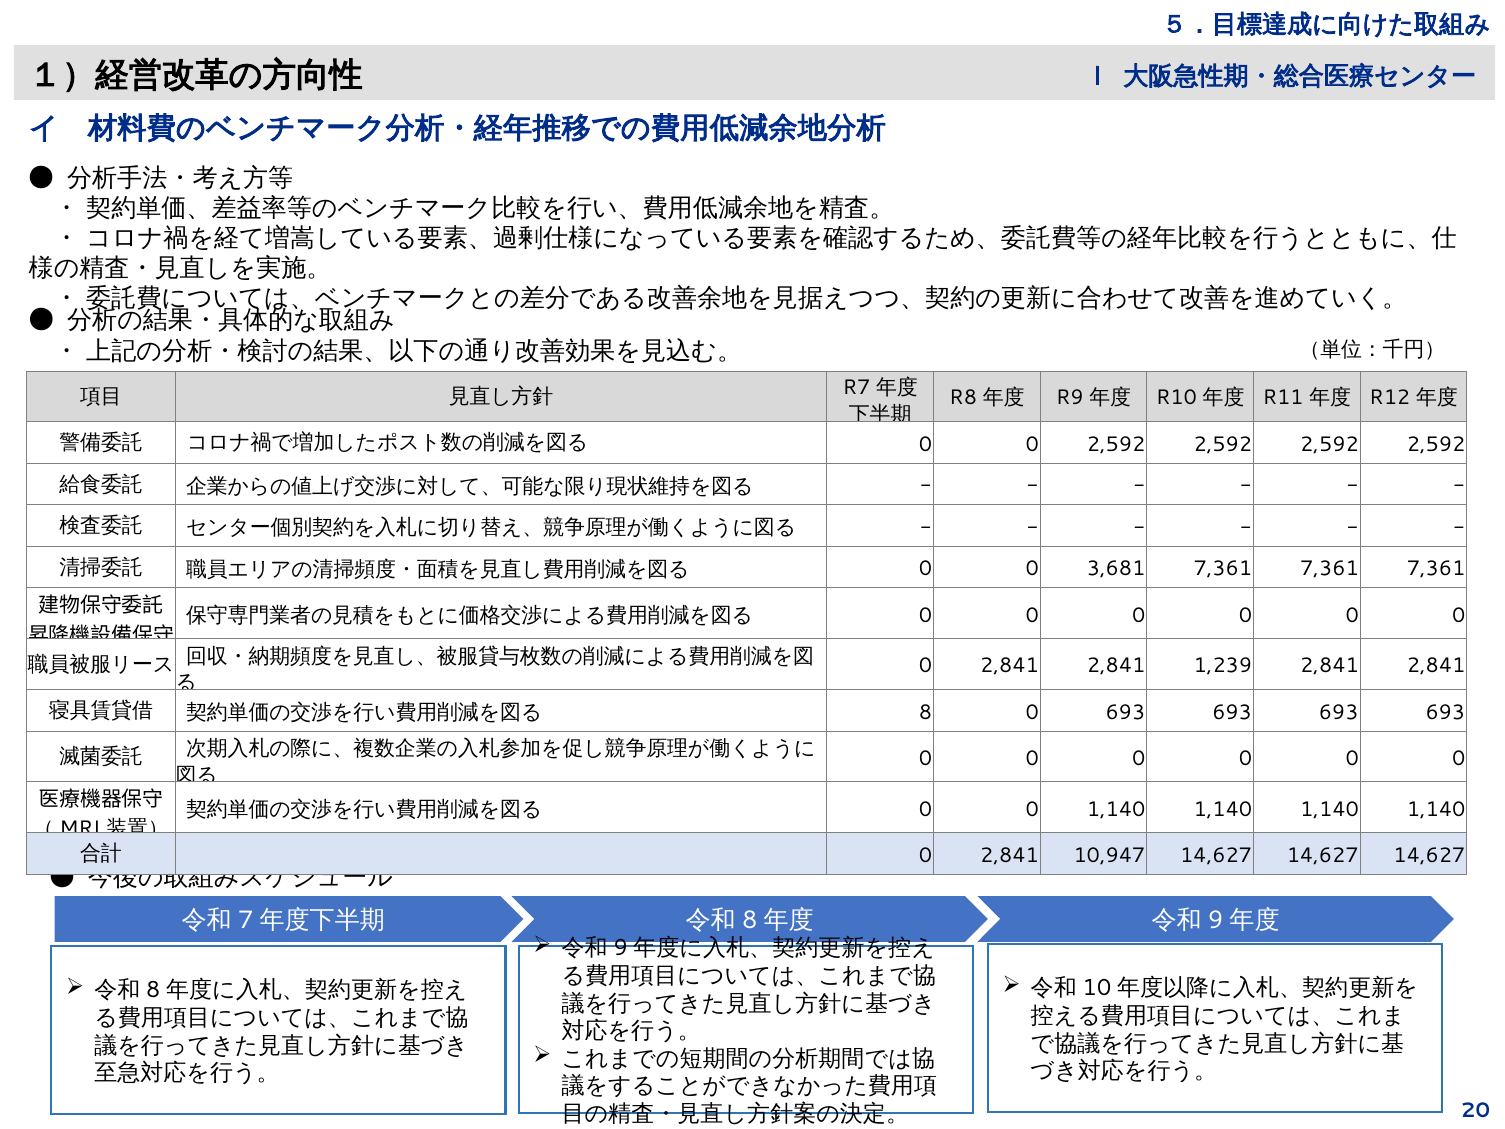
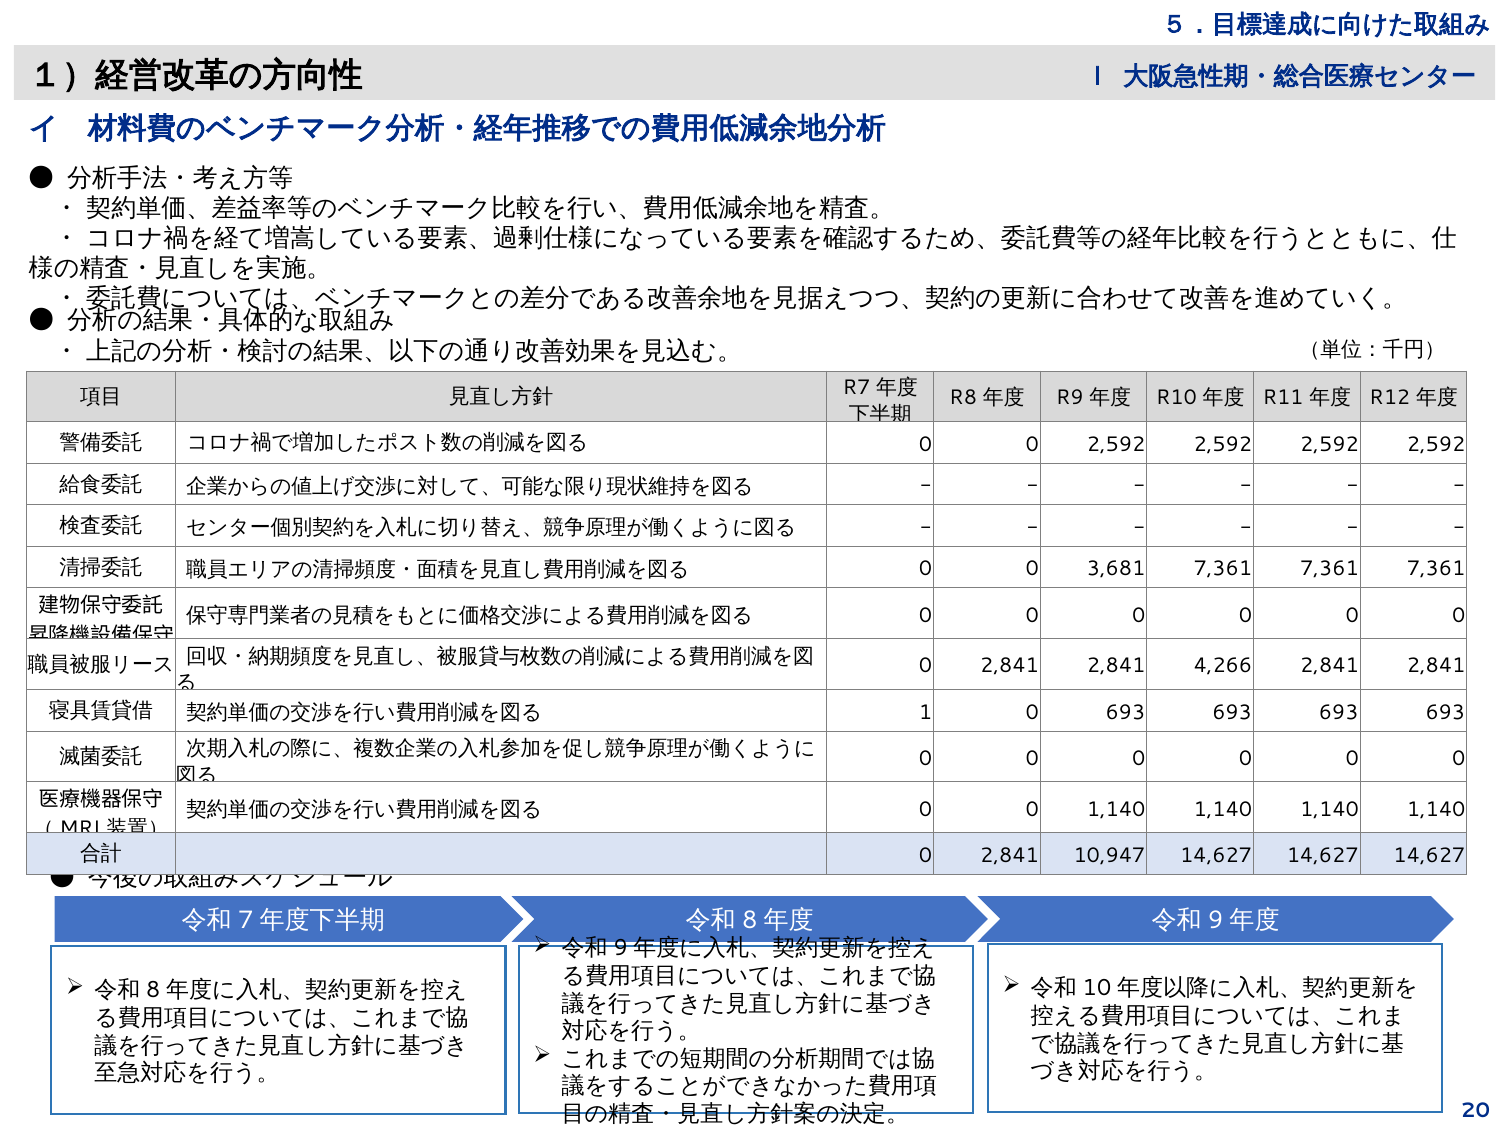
1,239: 1,239 -> 4,266
8: 8 -> 1
